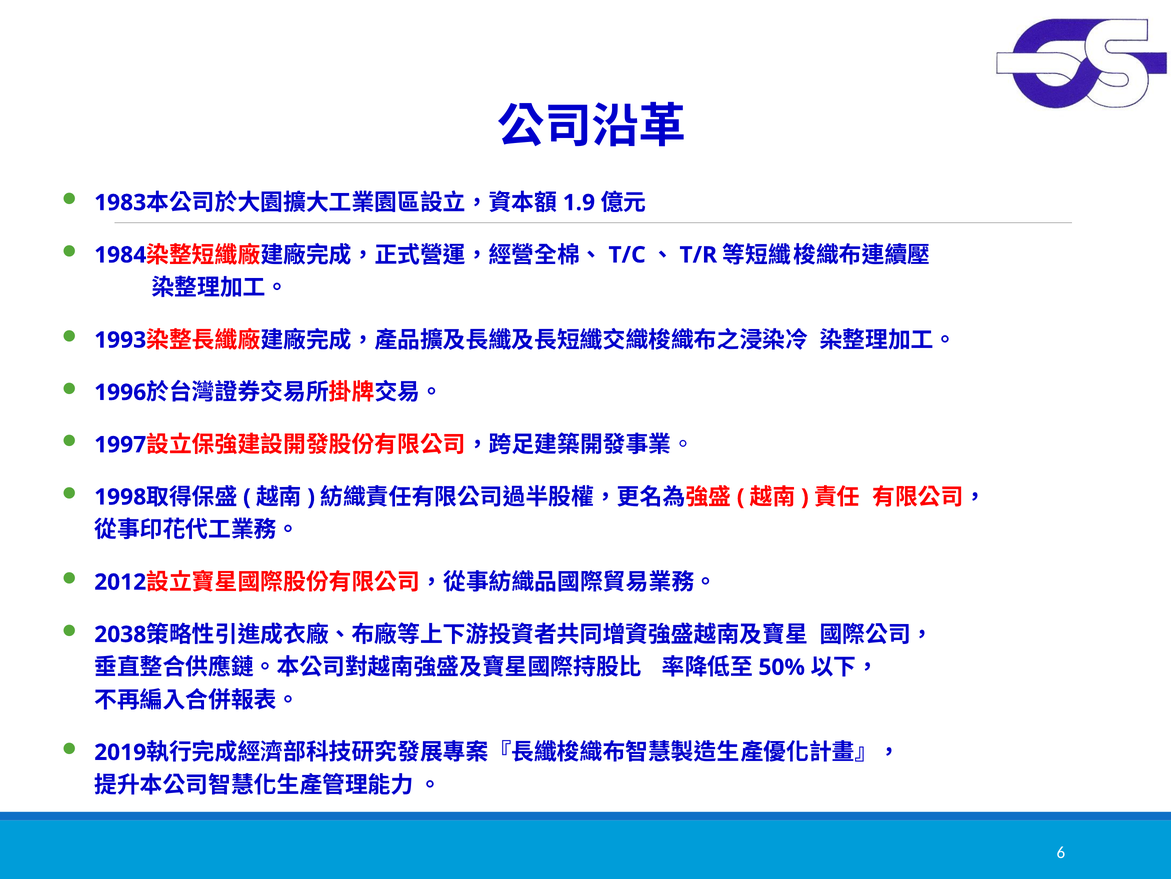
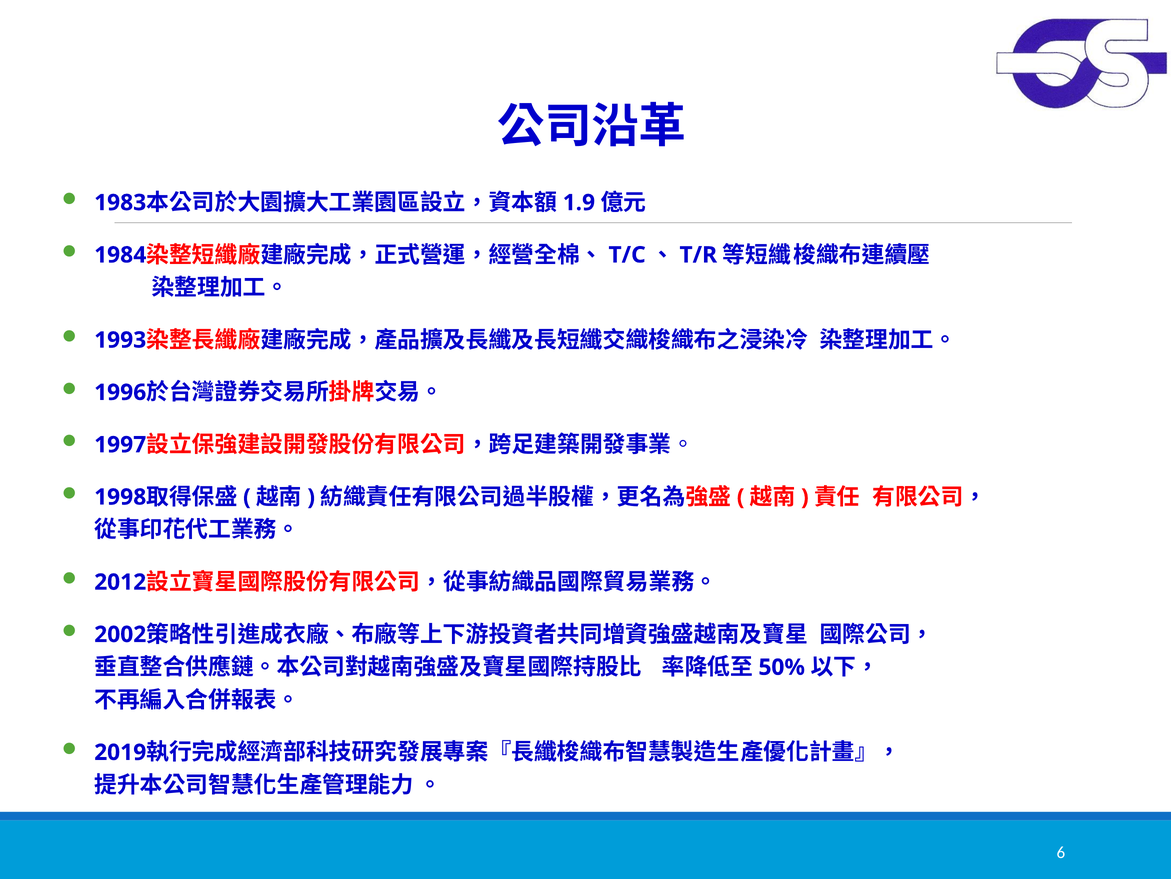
2038: 2038 -> 2002
